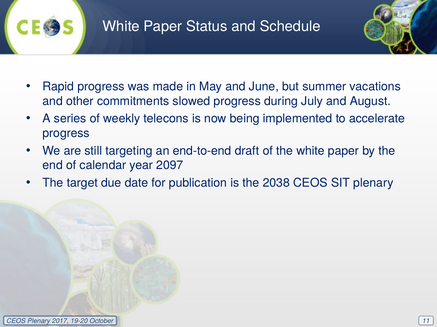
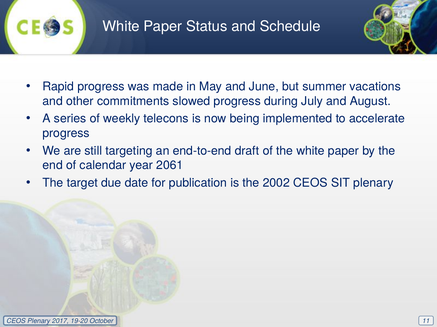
2097: 2097 -> 2061
2038: 2038 -> 2002
